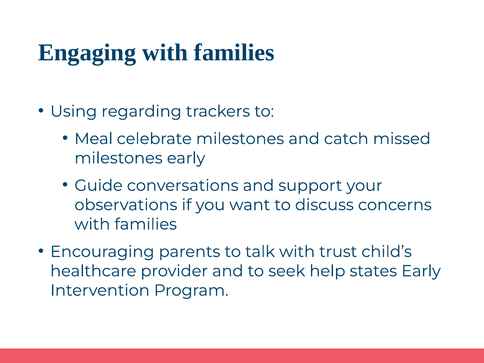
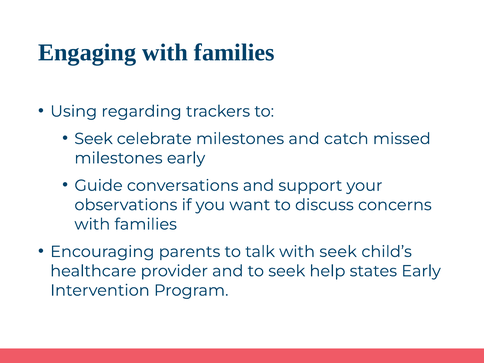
Meal at (94, 139): Meal -> Seek
with trust: trust -> seek
